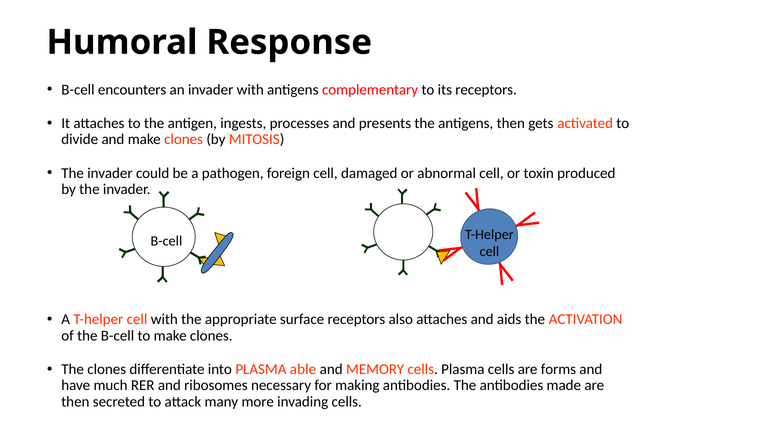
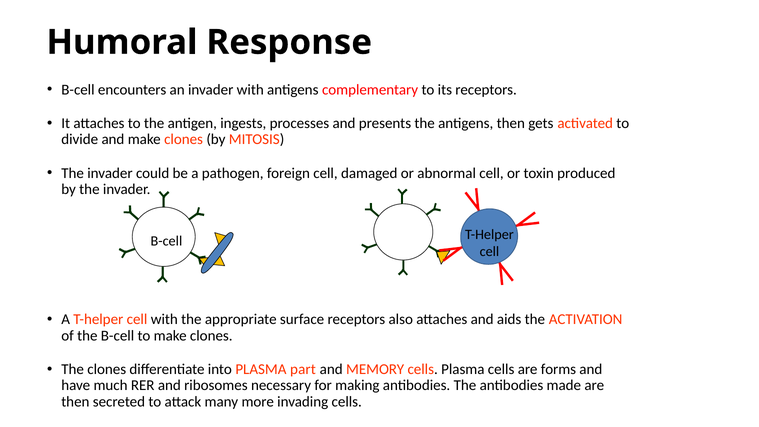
able: able -> part
